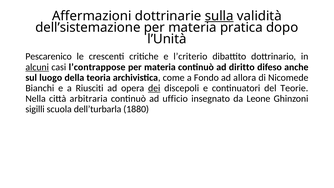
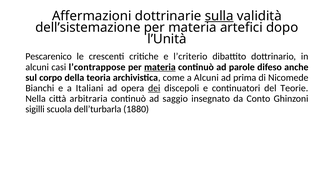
pratica: pratica -> artefici
alcuni at (37, 67) underline: present -> none
materia at (160, 67) underline: none -> present
diritto: diritto -> parole
luogo: luogo -> corpo
a Fondo: Fondo -> Alcuni
allora: allora -> prima
Riusciti: Riusciti -> Italiani
ufficio: ufficio -> saggio
Leone: Leone -> Conto
